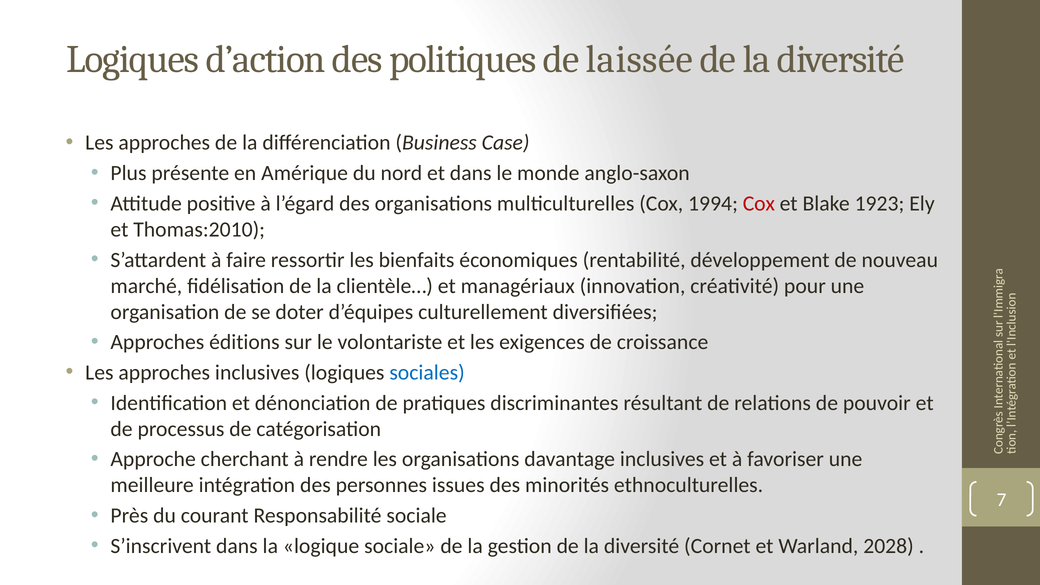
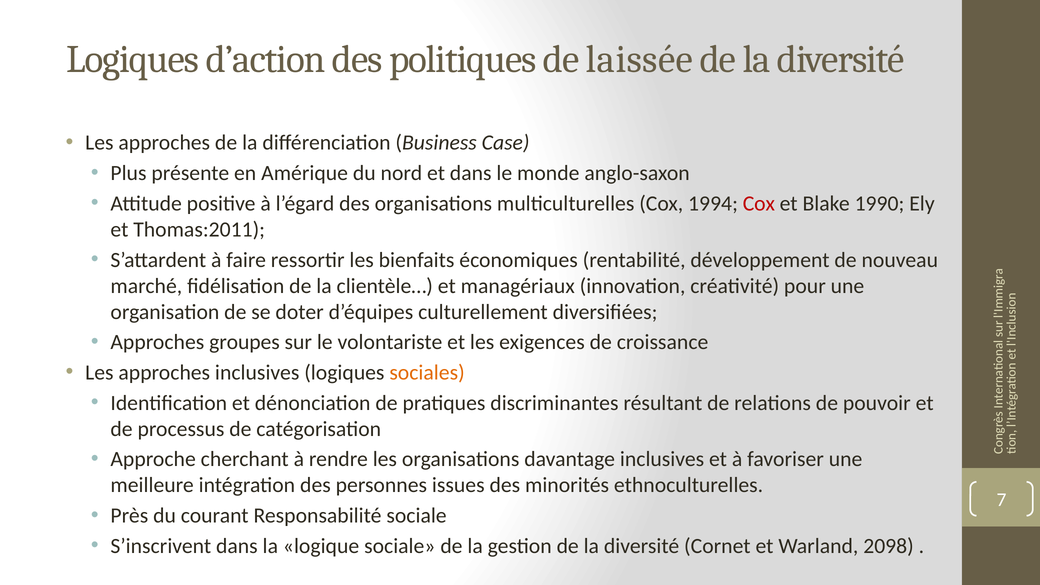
1923: 1923 -> 1990
Thomas:2010: Thomas:2010 -> Thomas:2011
éditions: éditions -> groupes
sociales colour: blue -> orange
2028: 2028 -> 2098
